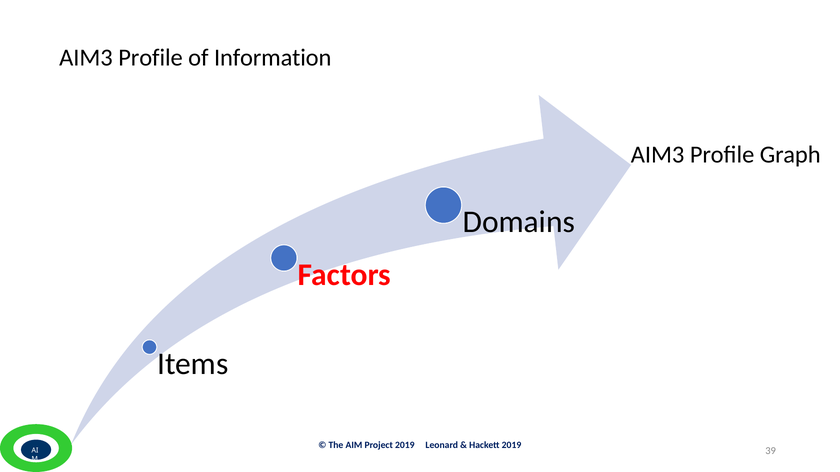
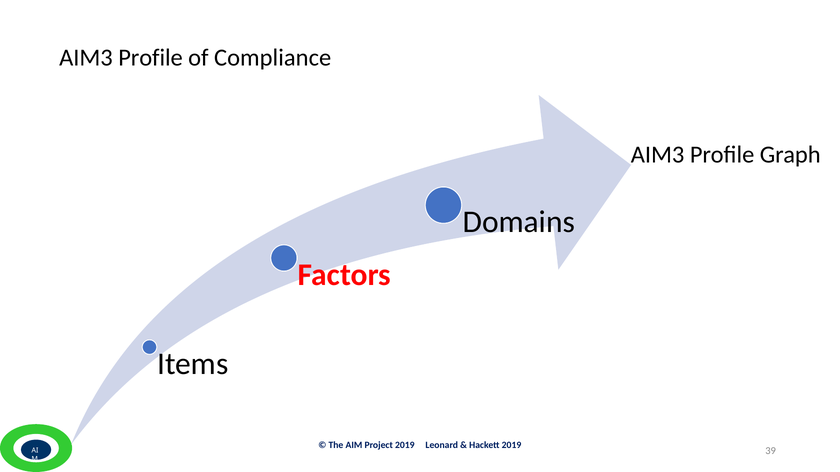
Information: Information -> Compliance
